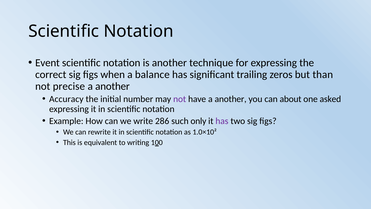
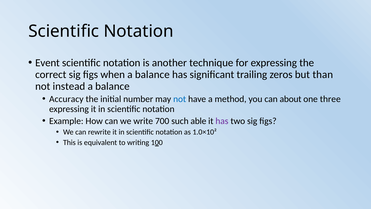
precise: precise -> instead
another at (112, 86): another -> balance
not at (180, 99) colour: purple -> blue
have a another: another -> method
asked: asked -> three
286: 286 -> 700
only: only -> able
